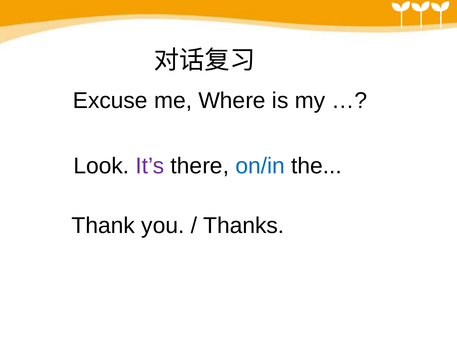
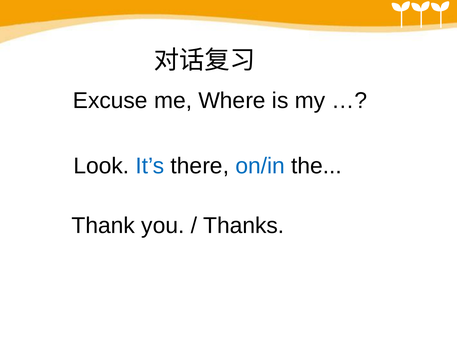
It’s colour: purple -> blue
